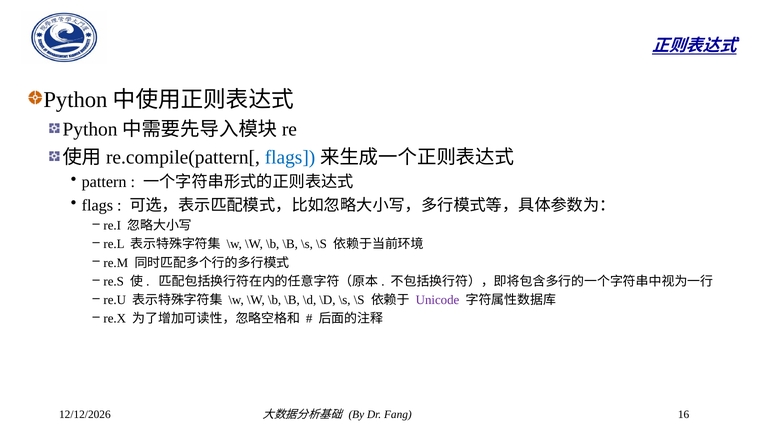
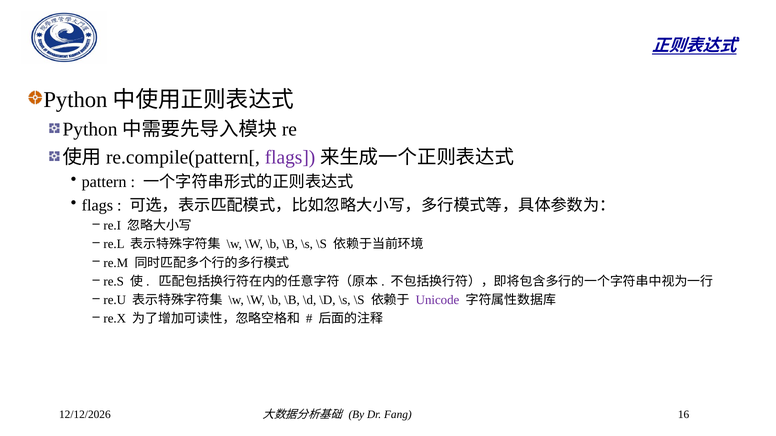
flags at (290, 157) colour: blue -> purple
